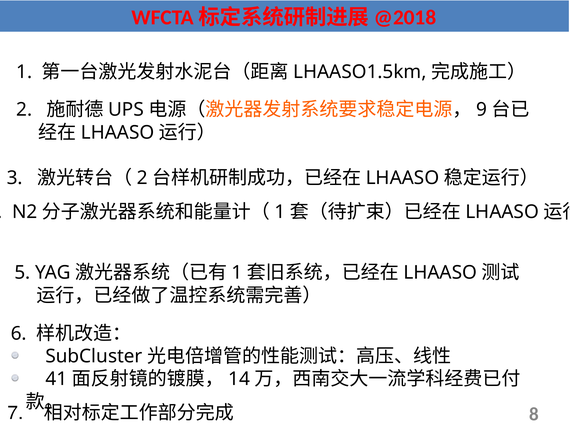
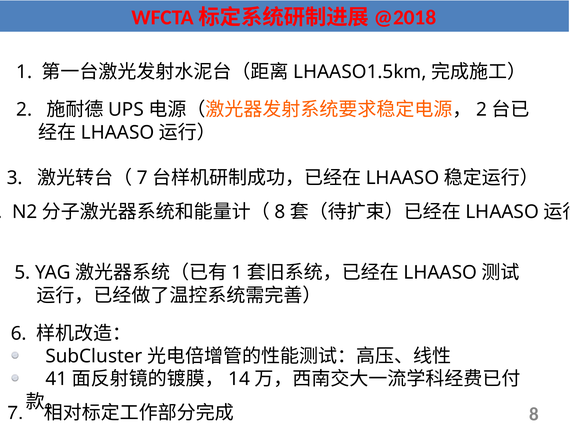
9 at (481, 110): 9 -> 2
2 at (142, 178): 2 -> 7
1 at (280, 212): 1 -> 8
